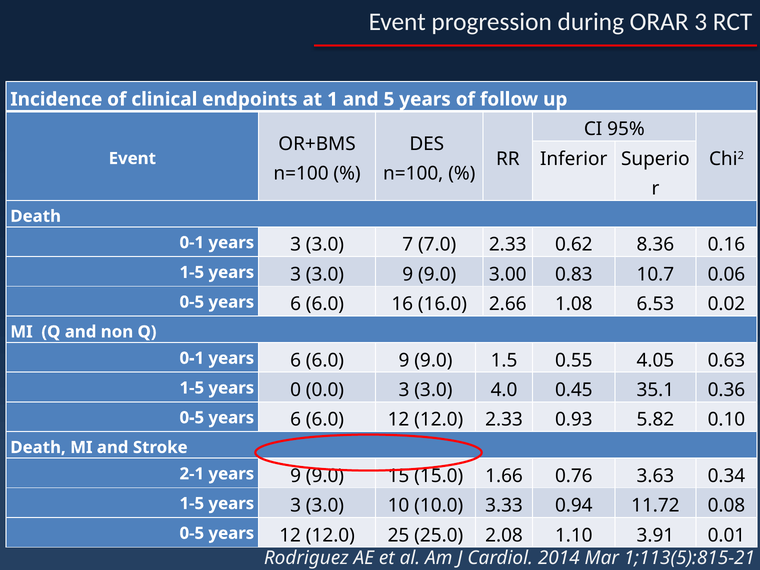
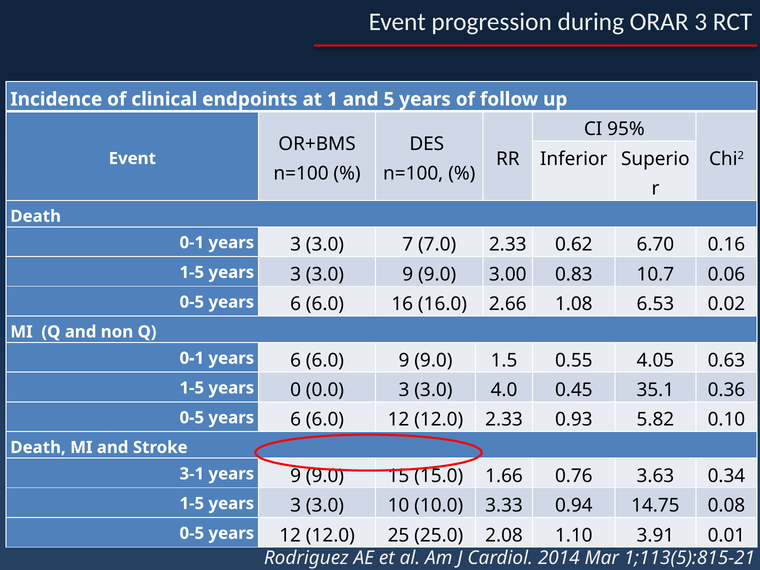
8.36: 8.36 -> 6.70
2-1: 2-1 -> 3-1
11.72: 11.72 -> 14.75
